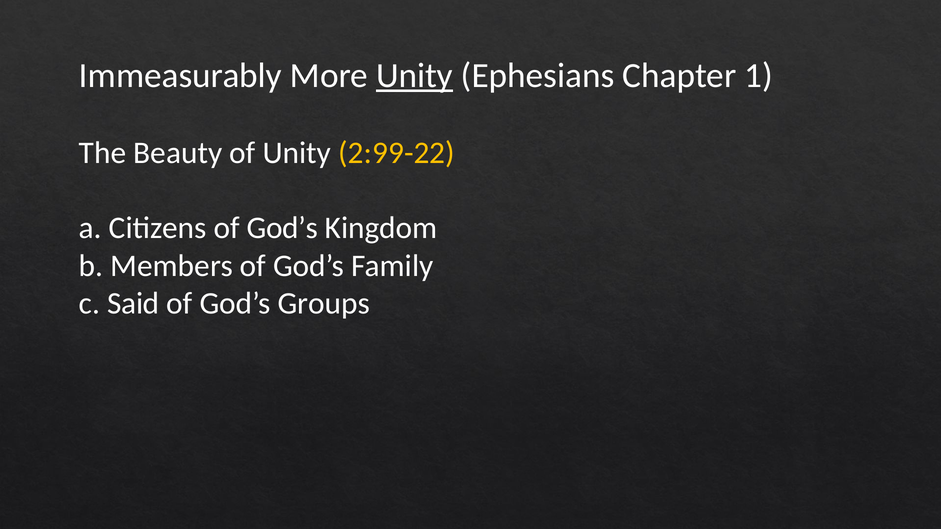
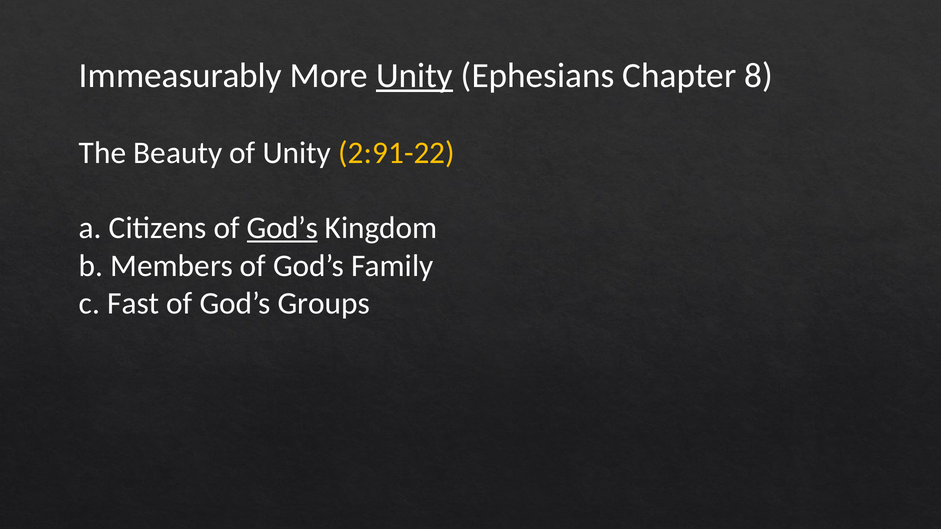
1: 1 -> 8
2:99-22: 2:99-22 -> 2:91-22
God’s at (282, 228) underline: none -> present
Said: Said -> Fast
